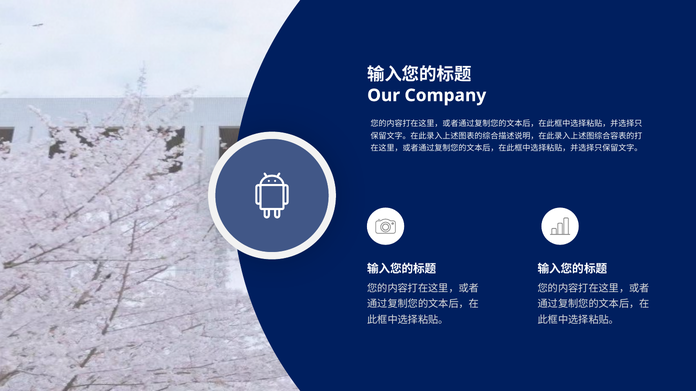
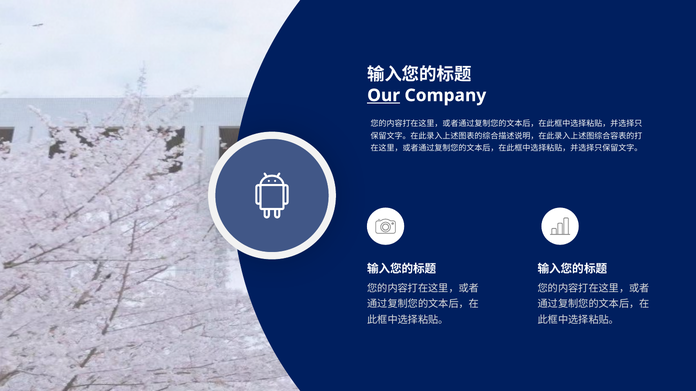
Our underline: none -> present
